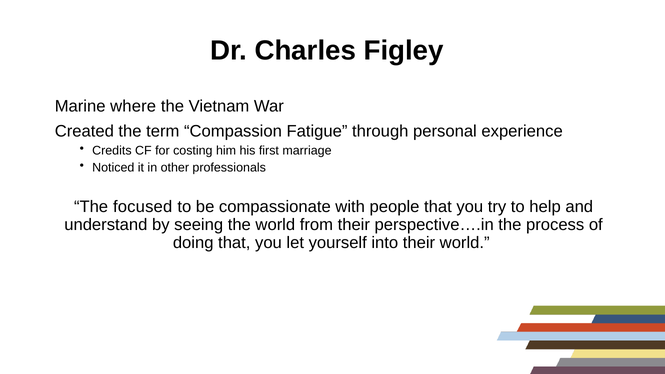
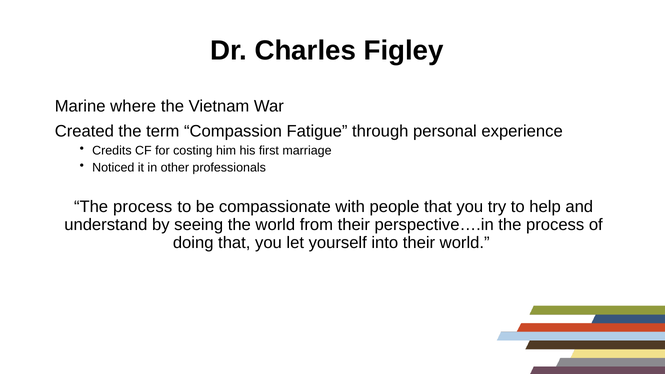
focused at (143, 207): focused -> process
